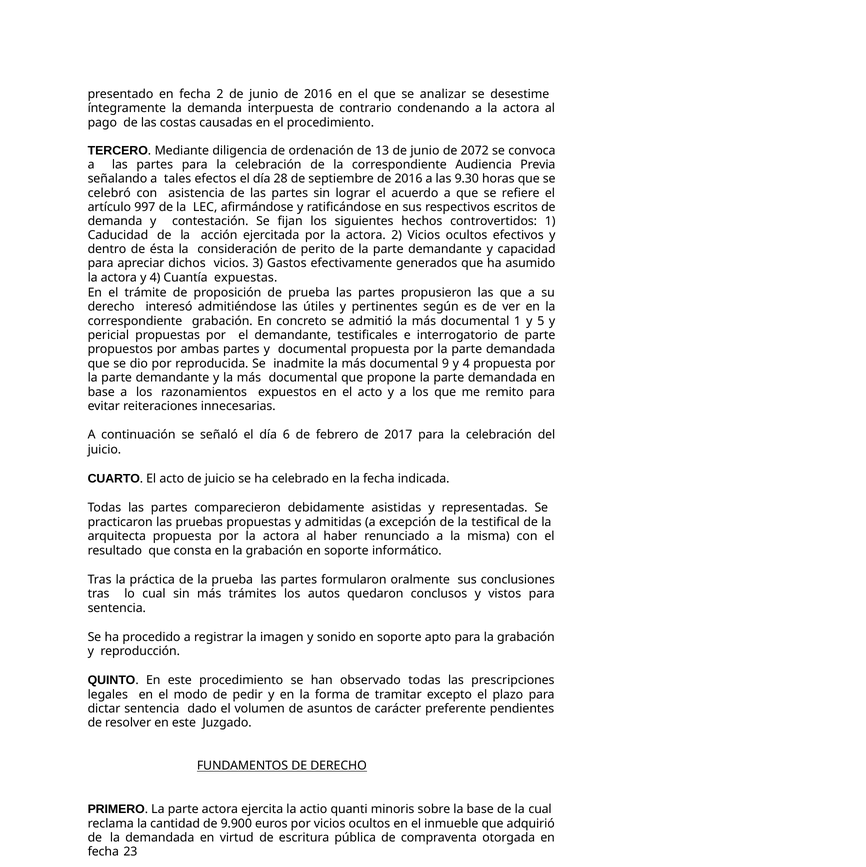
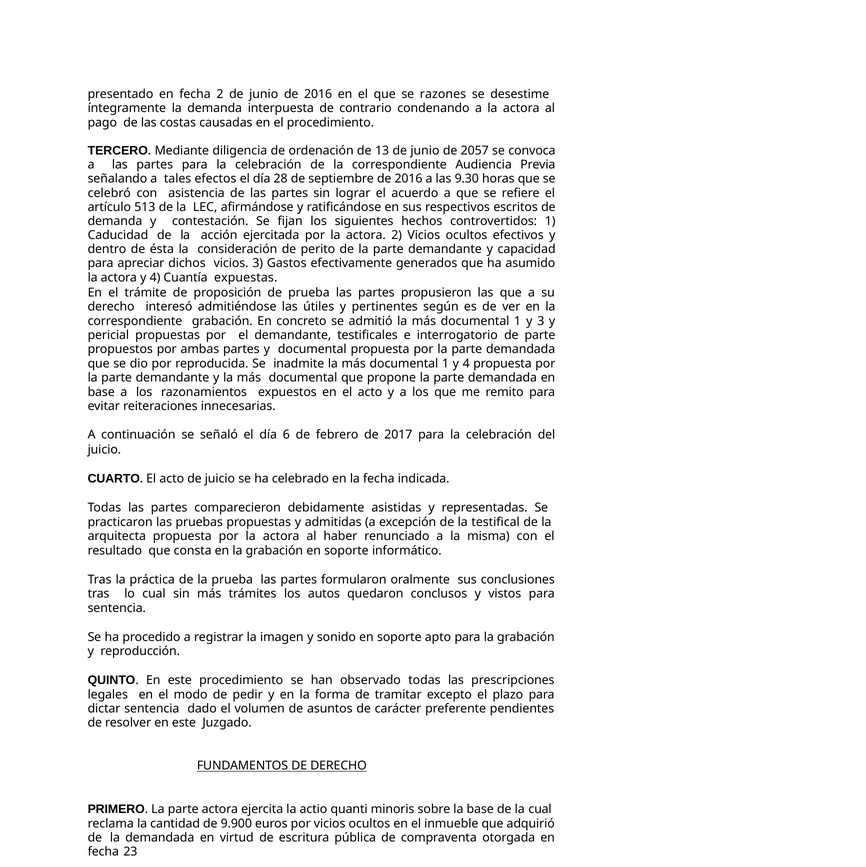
analizar: analizar -> razones
2072: 2072 -> 2057
997: 997 -> 513
y 5: 5 -> 3
9 at (445, 363): 9 -> 1
